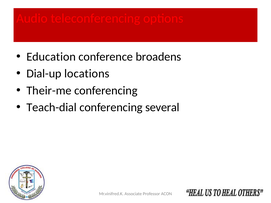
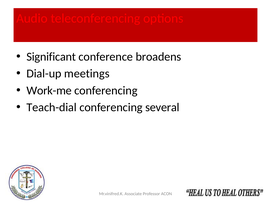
Education: Education -> Significant
locations: locations -> meetings
Their-me: Their-me -> Work-me
